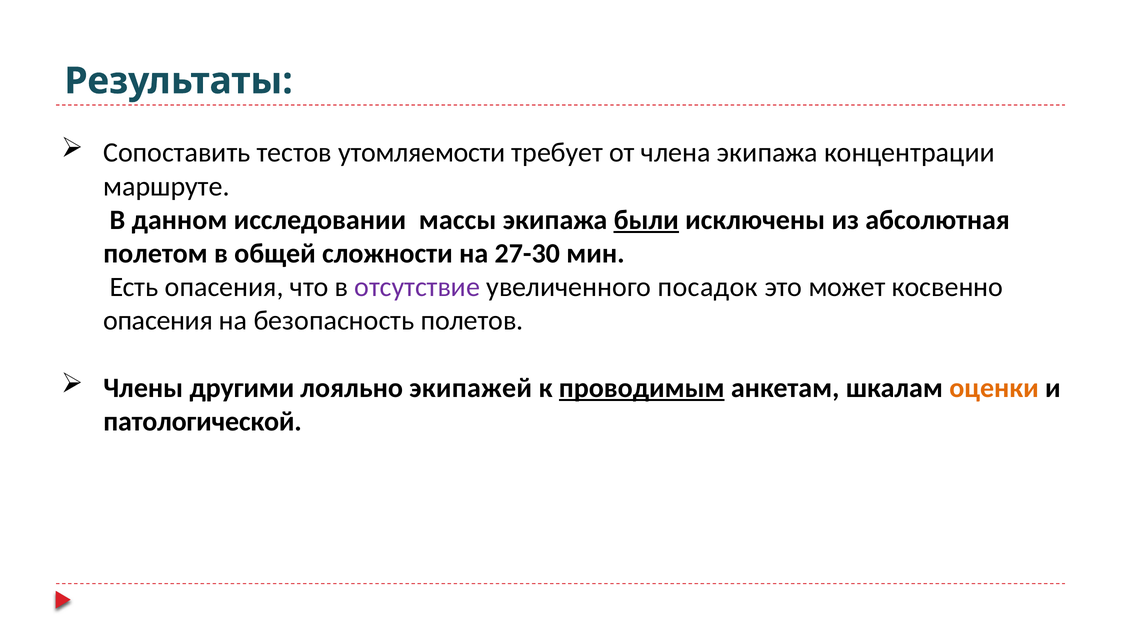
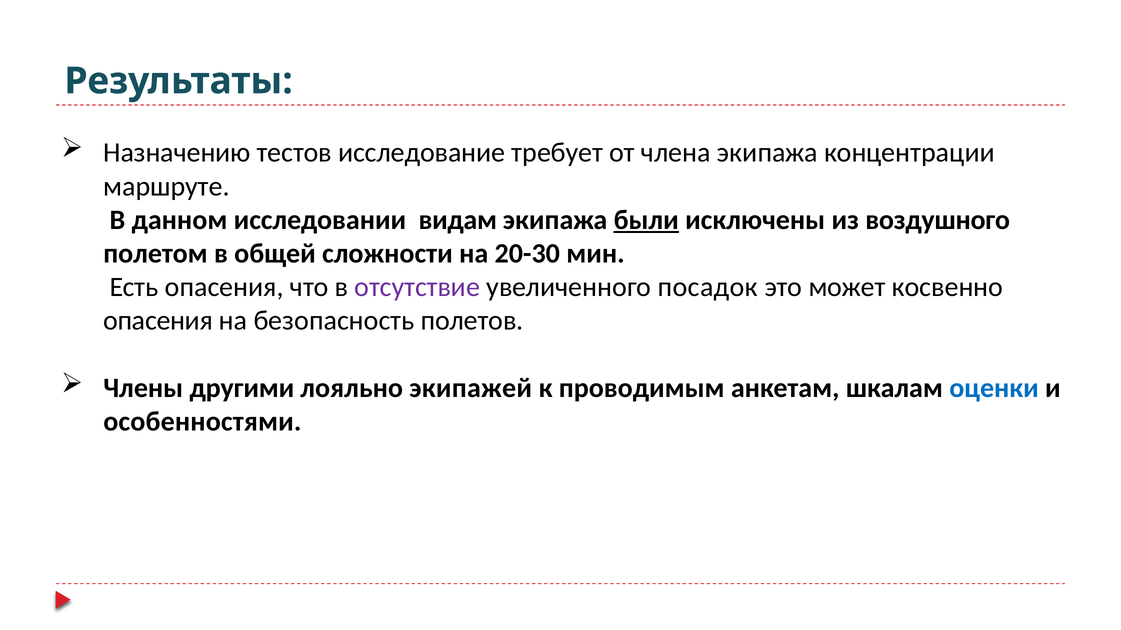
Сопоставить: Сопоставить -> Назначению
утомляемости: утомляемости -> исследование
массы: массы -> видам
абсолютная: абсолютная -> воздушного
27-30: 27-30 -> 20-30
проводимым underline: present -> none
оценки colour: orange -> blue
патологической: патологической -> особенностями
